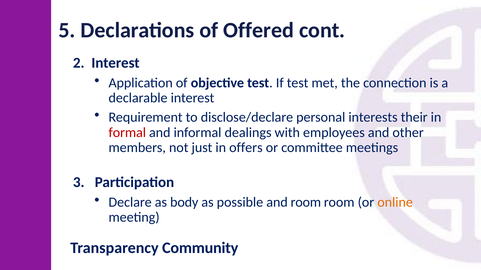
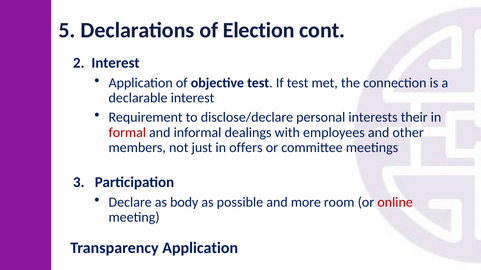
Offered: Offered -> Election
and room: room -> more
online colour: orange -> red
Transparency Community: Community -> Application
